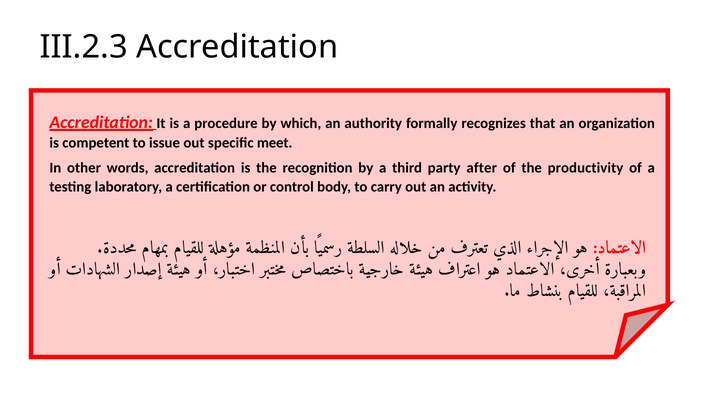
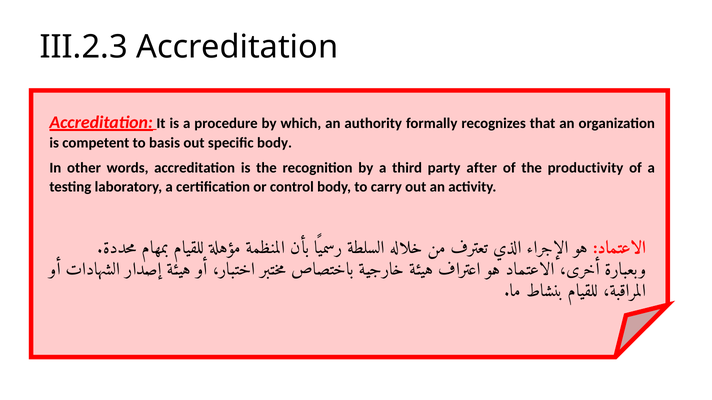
issue: issue -> basis
specific meet: meet -> body
